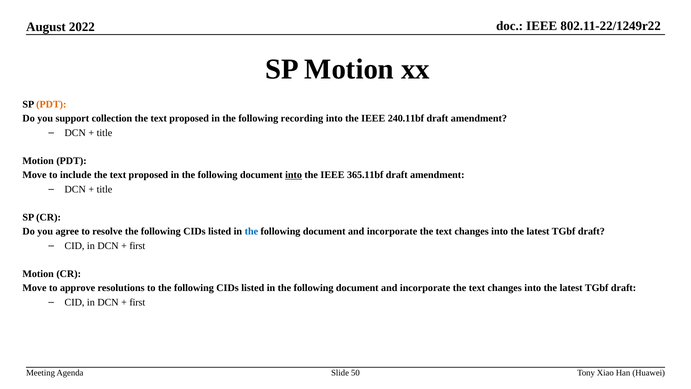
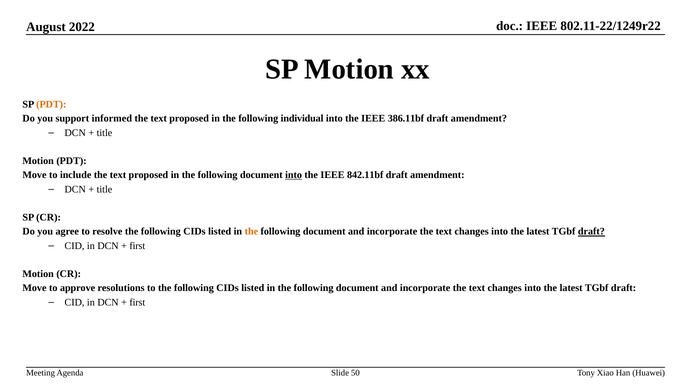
collection: collection -> informed
recording: recording -> individual
240.11bf: 240.11bf -> 386.11bf
365.11bf: 365.11bf -> 842.11bf
the at (251, 231) colour: blue -> orange
draft at (591, 231) underline: none -> present
